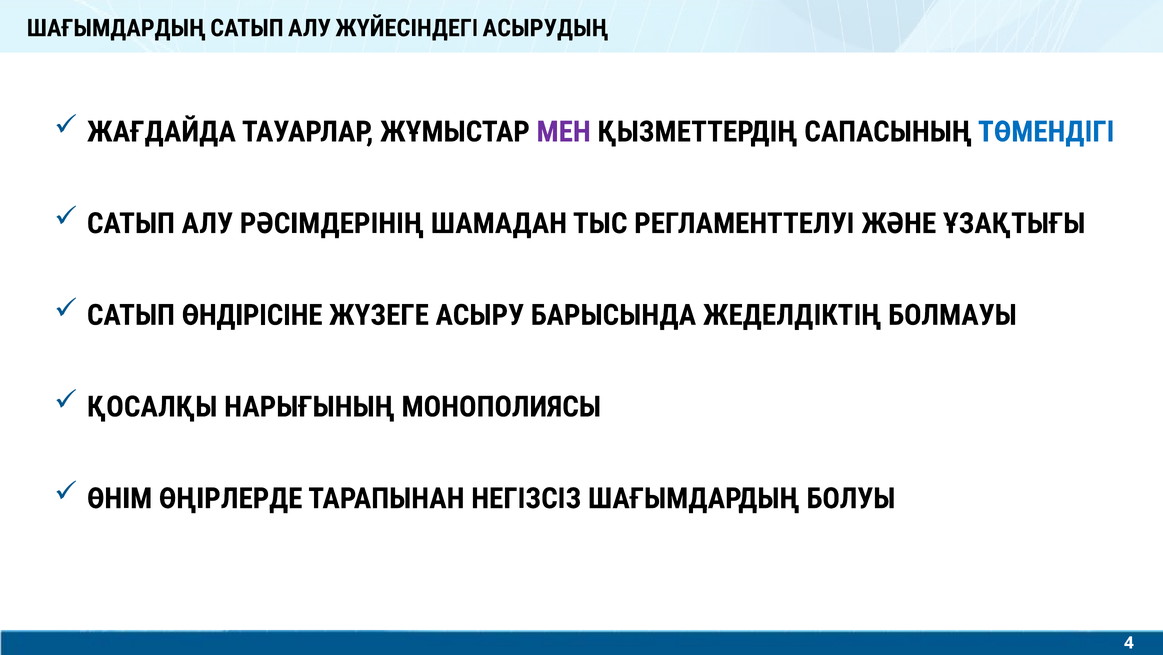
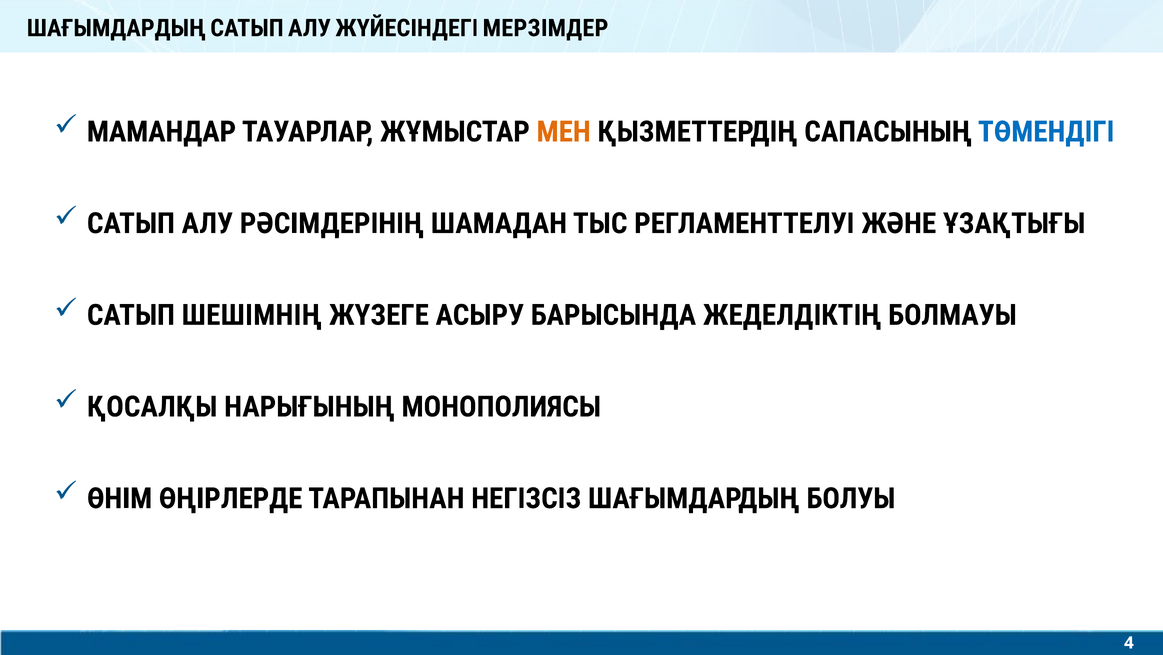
АСЫРУДЫҢ: АСЫРУДЫҢ -> МЕРЗІМДЕР
ЖАҒДАЙДА: ЖАҒДАЙДА -> МАМАНДАР
МЕН colour: purple -> orange
ӨНДІРІСІНЕ: ӨНДІРІСІНЕ -> ШЕШІМНІҢ
